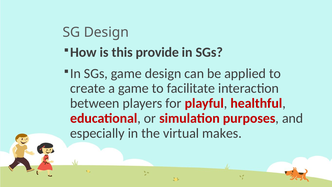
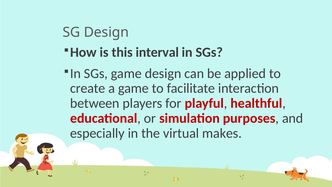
provide: provide -> interval
